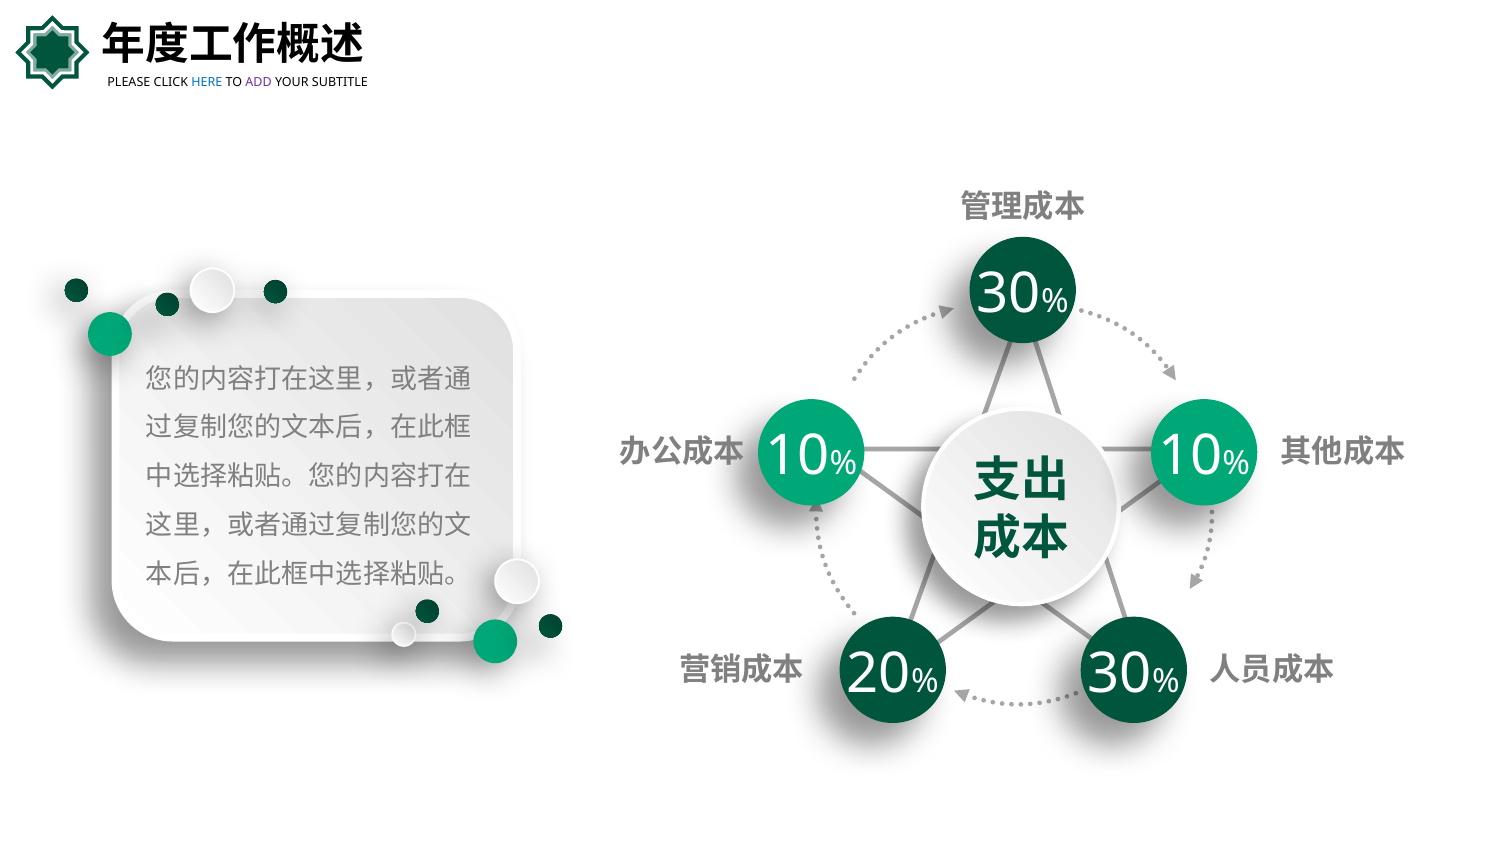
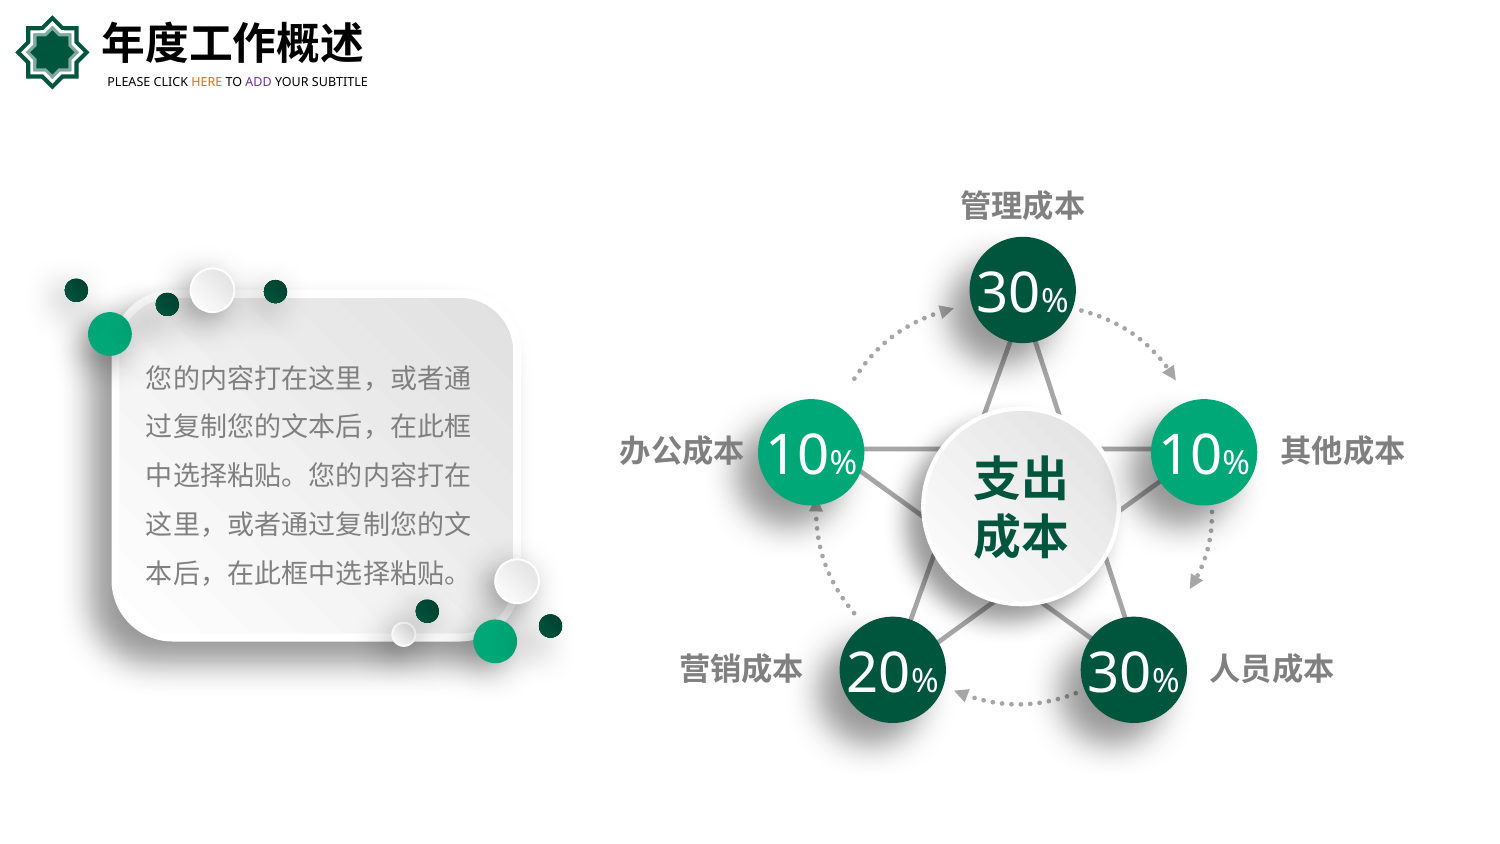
HERE colour: blue -> orange
